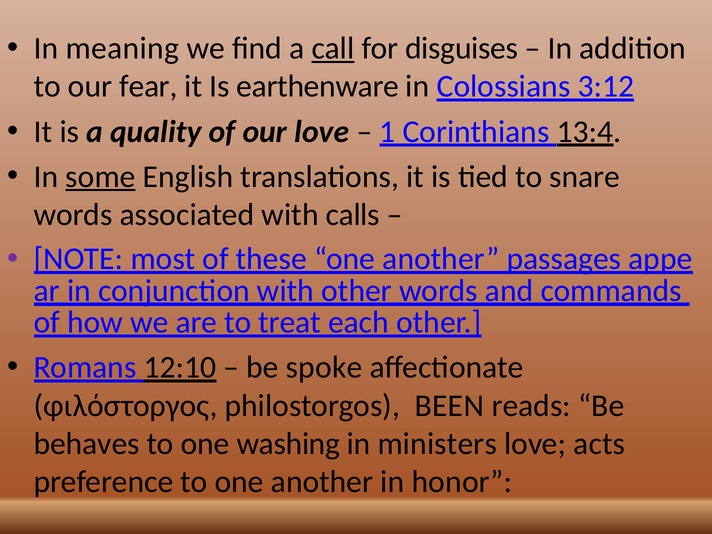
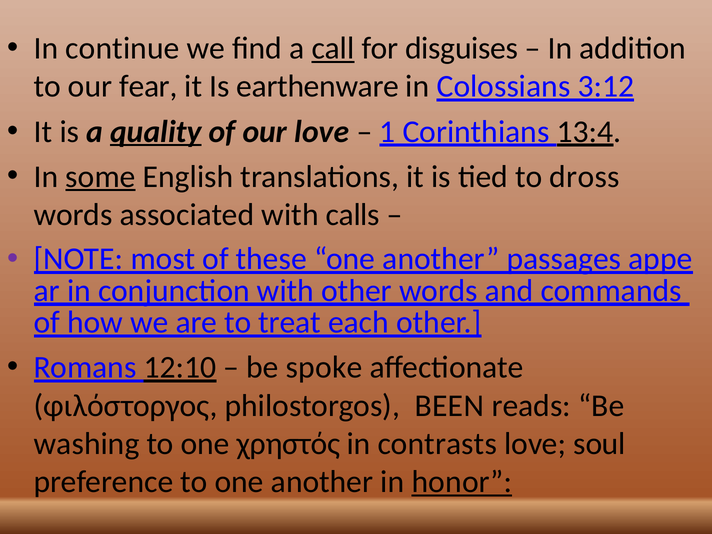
meaning: meaning -> continue
quality underline: none -> present
snare: snare -> dross
behaves: behaves -> washing
washing: washing -> χρηστός
ministers: ministers -> contrasts
acts: acts -> soul
honor underline: none -> present
